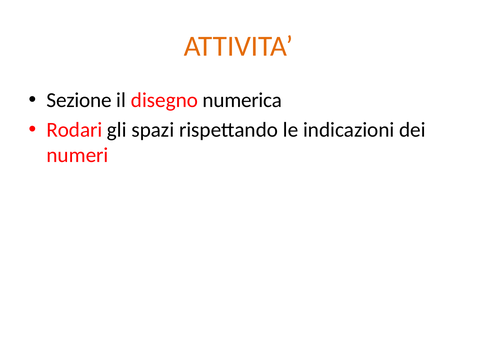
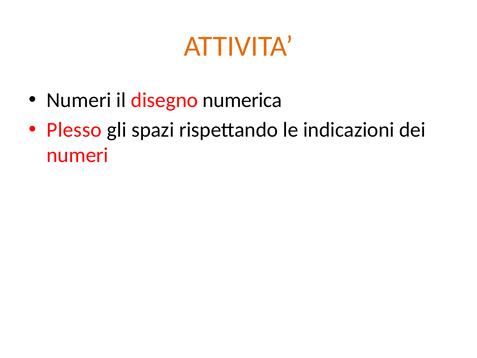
Sezione at (79, 100): Sezione -> Numeri
Rodari: Rodari -> Plesso
